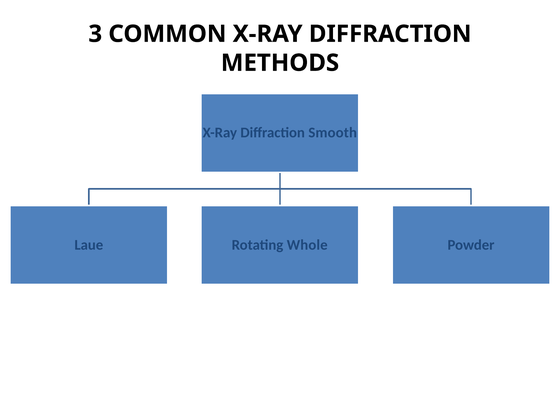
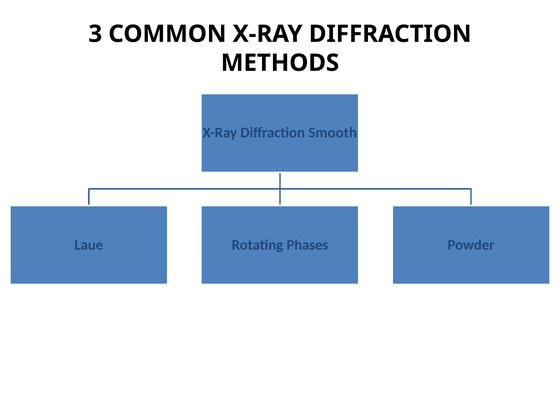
Whole: Whole -> Phases
